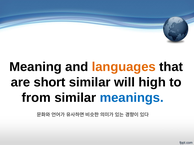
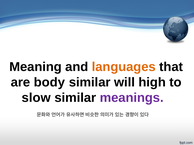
short: short -> body
from: from -> slow
meanings colour: blue -> purple
